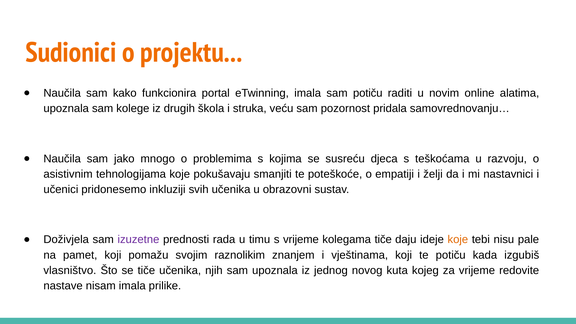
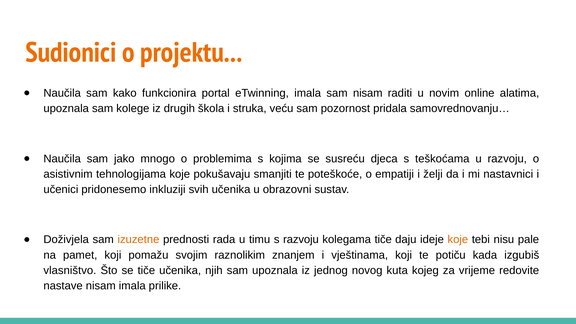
sam potiču: potiču -> nisam
izuzetne colour: purple -> orange
s vrijeme: vrijeme -> razvoju
